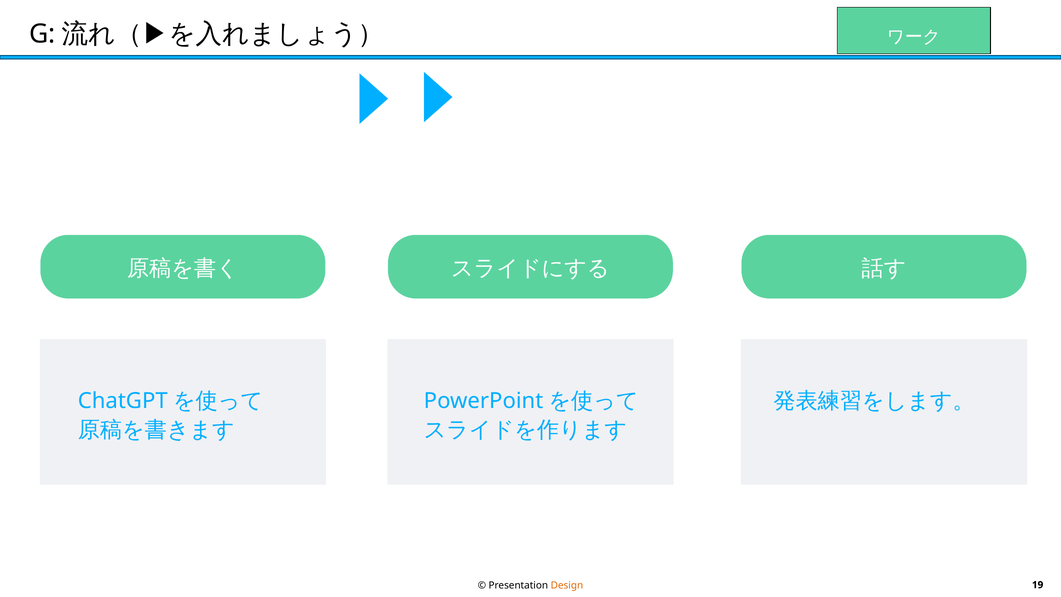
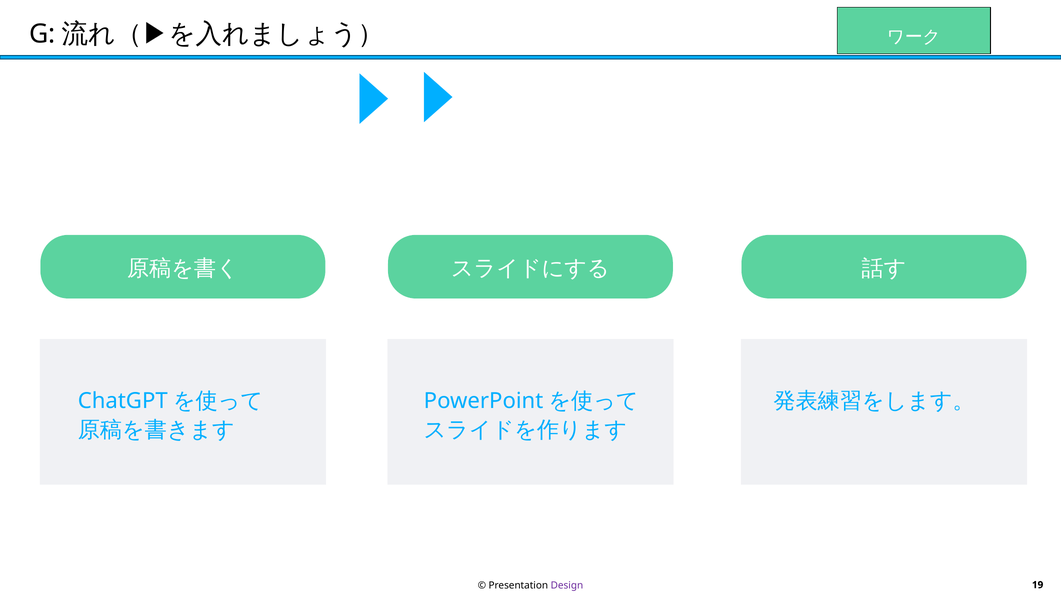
Design colour: orange -> purple
